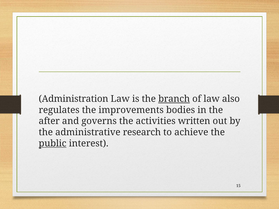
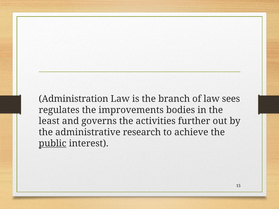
branch underline: present -> none
also: also -> sees
after: after -> least
written: written -> further
